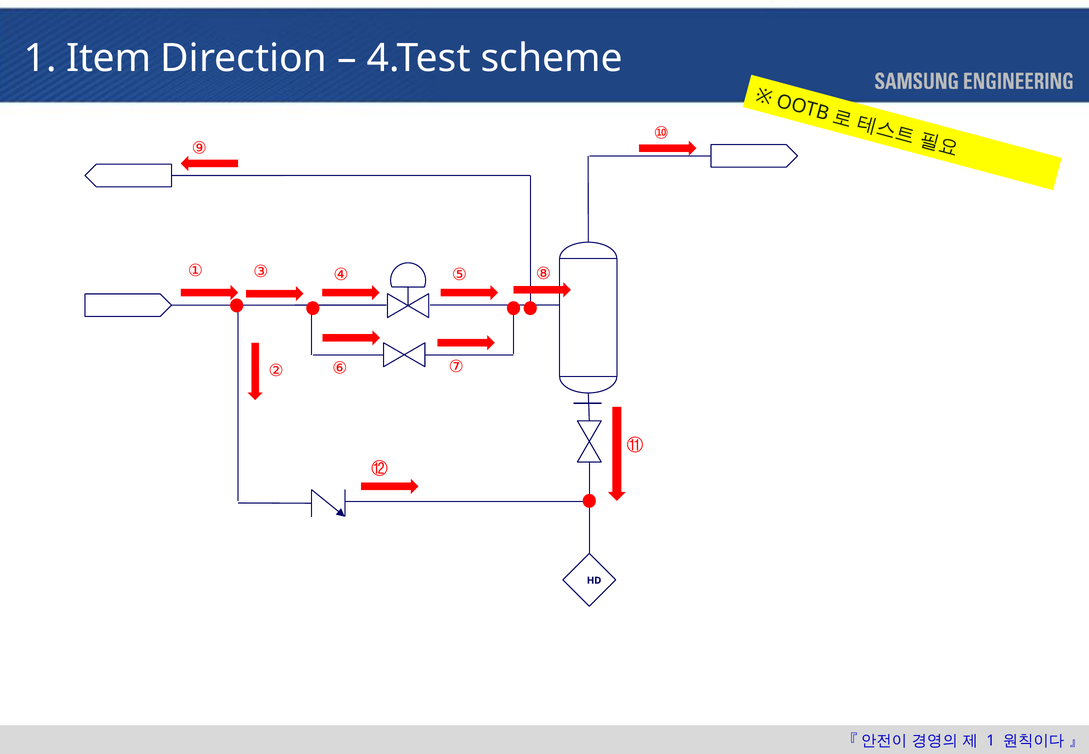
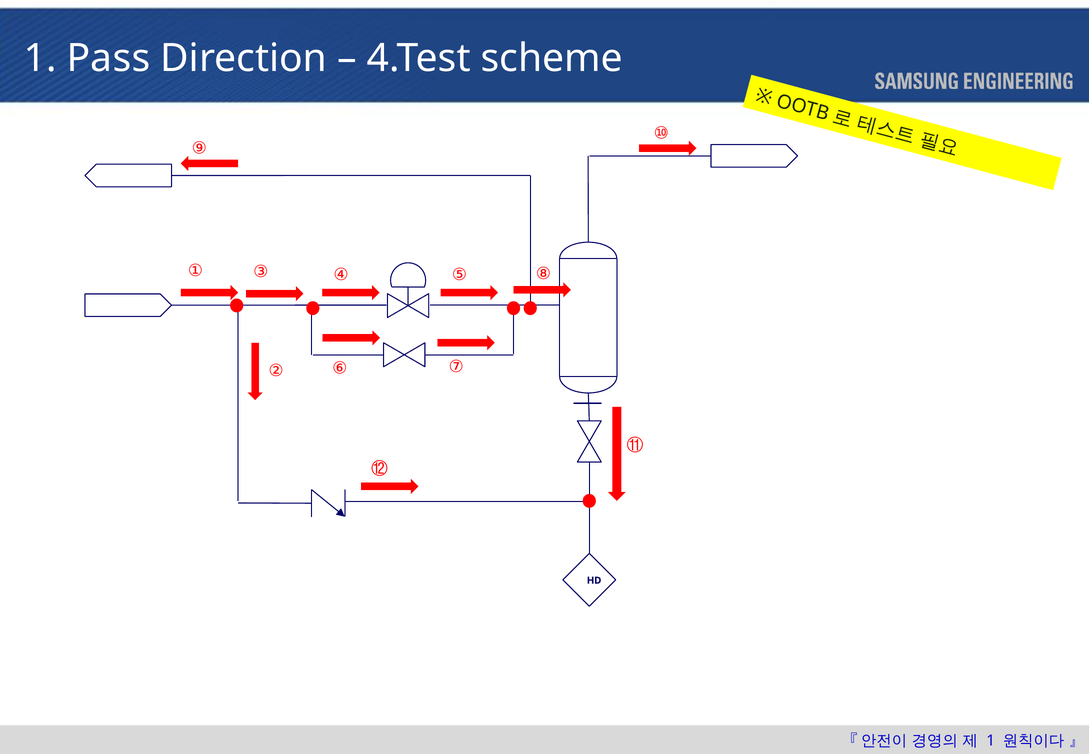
Item: Item -> Pass
